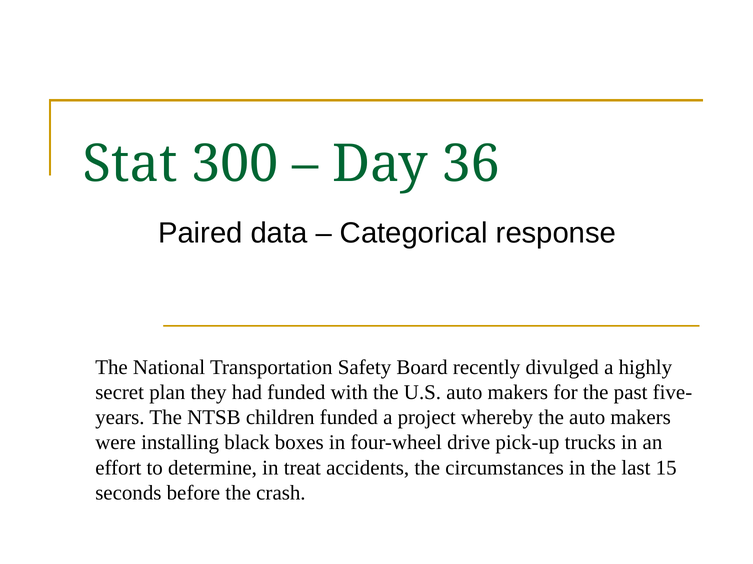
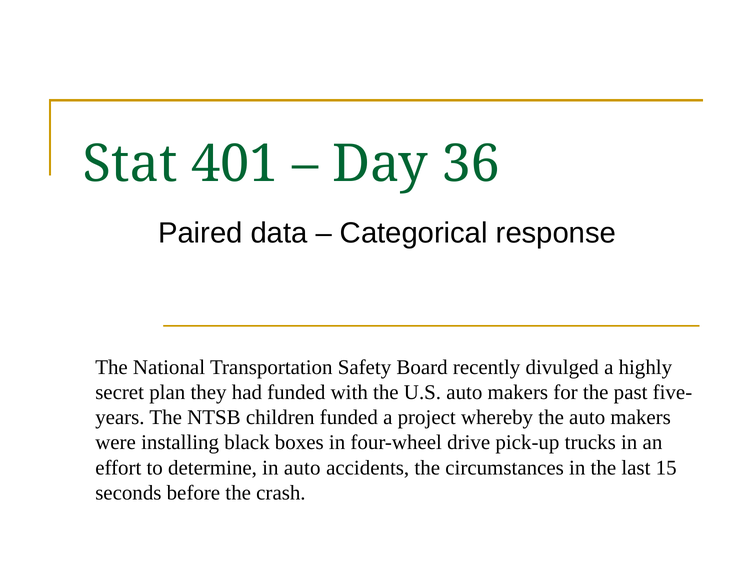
300: 300 -> 401
in treat: treat -> auto
